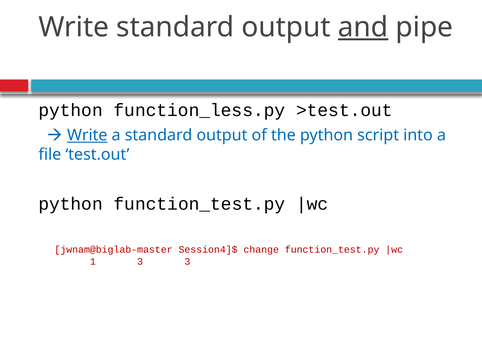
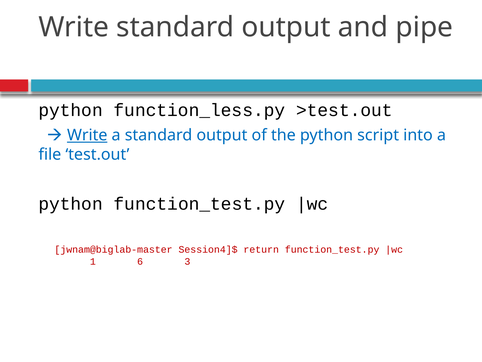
and underline: present -> none
change: change -> return
1 3: 3 -> 6
